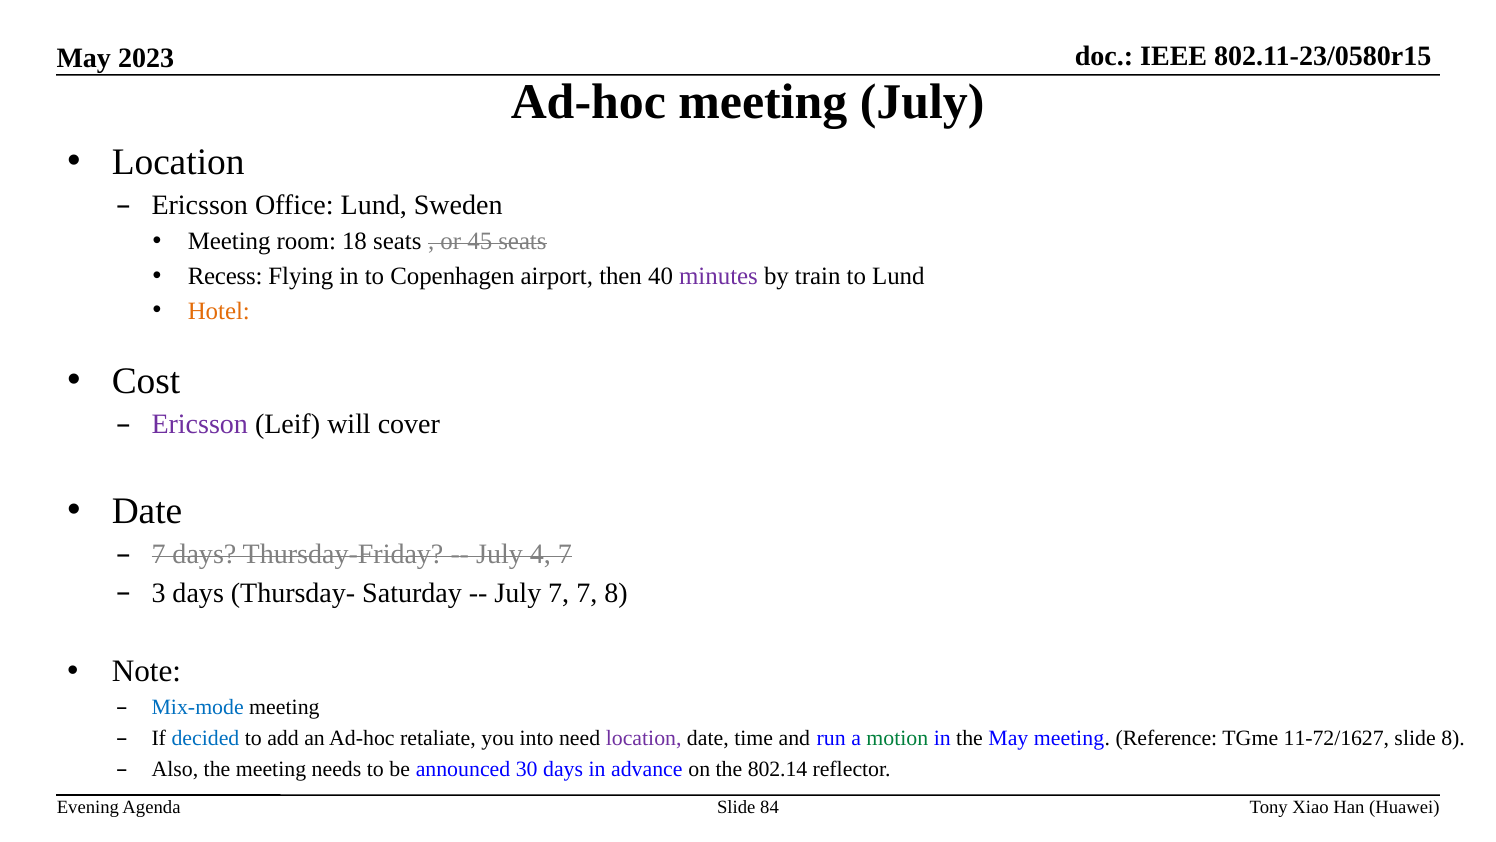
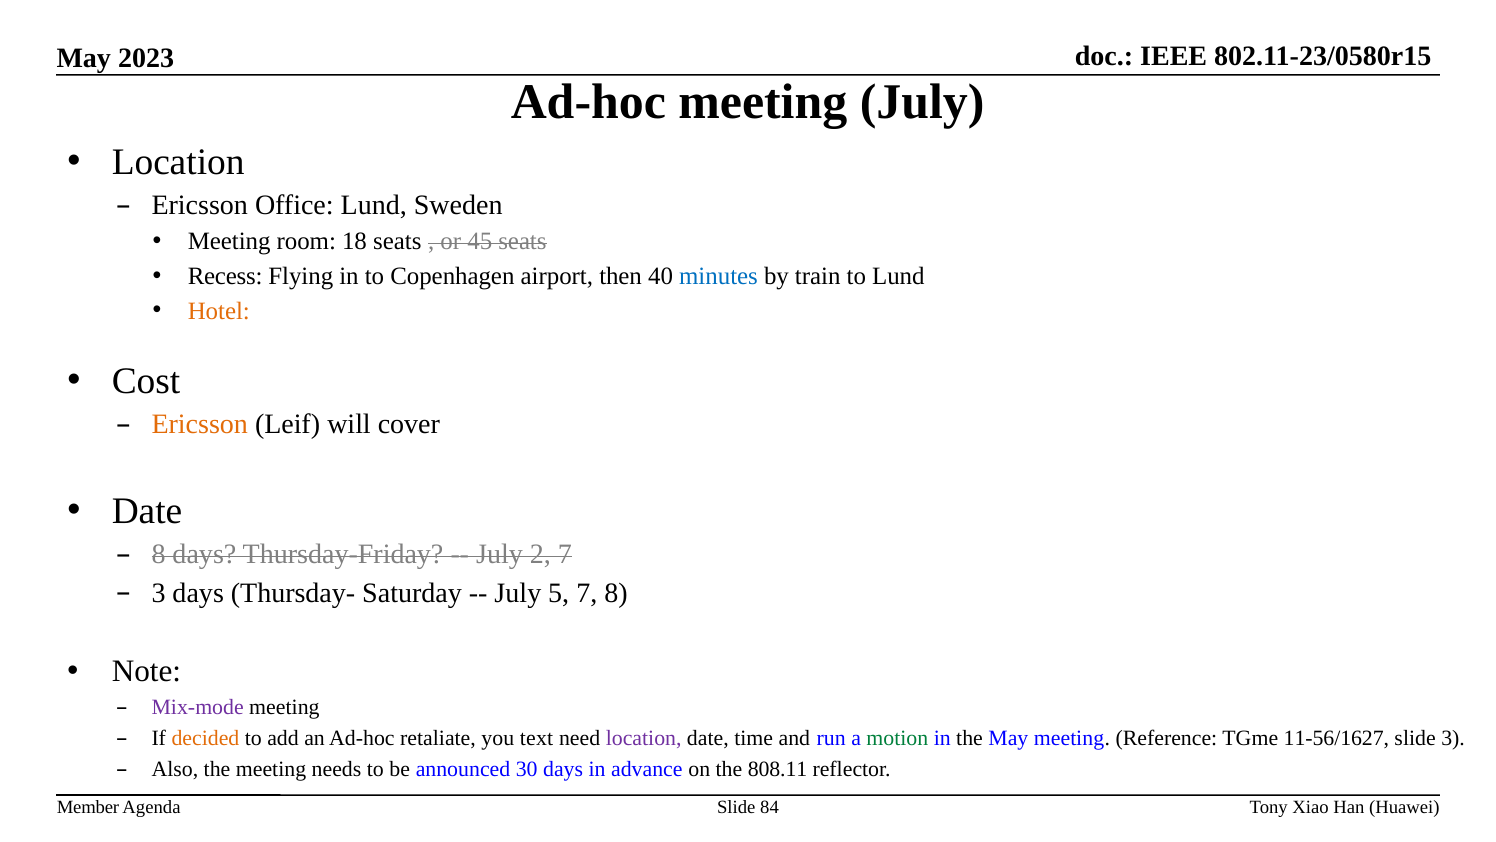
minutes colour: purple -> blue
Ericsson at (200, 424) colour: purple -> orange
7 at (159, 554): 7 -> 8
4: 4 -> 2
July 7: 7 -> 5
Mix-mode colour: blue -> purple
decided colour: blue -> orange
into: into -> text
11-72/1627: 11-72/1627 -> 11-56/1627
slide 8: 8 -> 3
802.14: 802.14 -> 808.11
Evening: Evening -> Member
